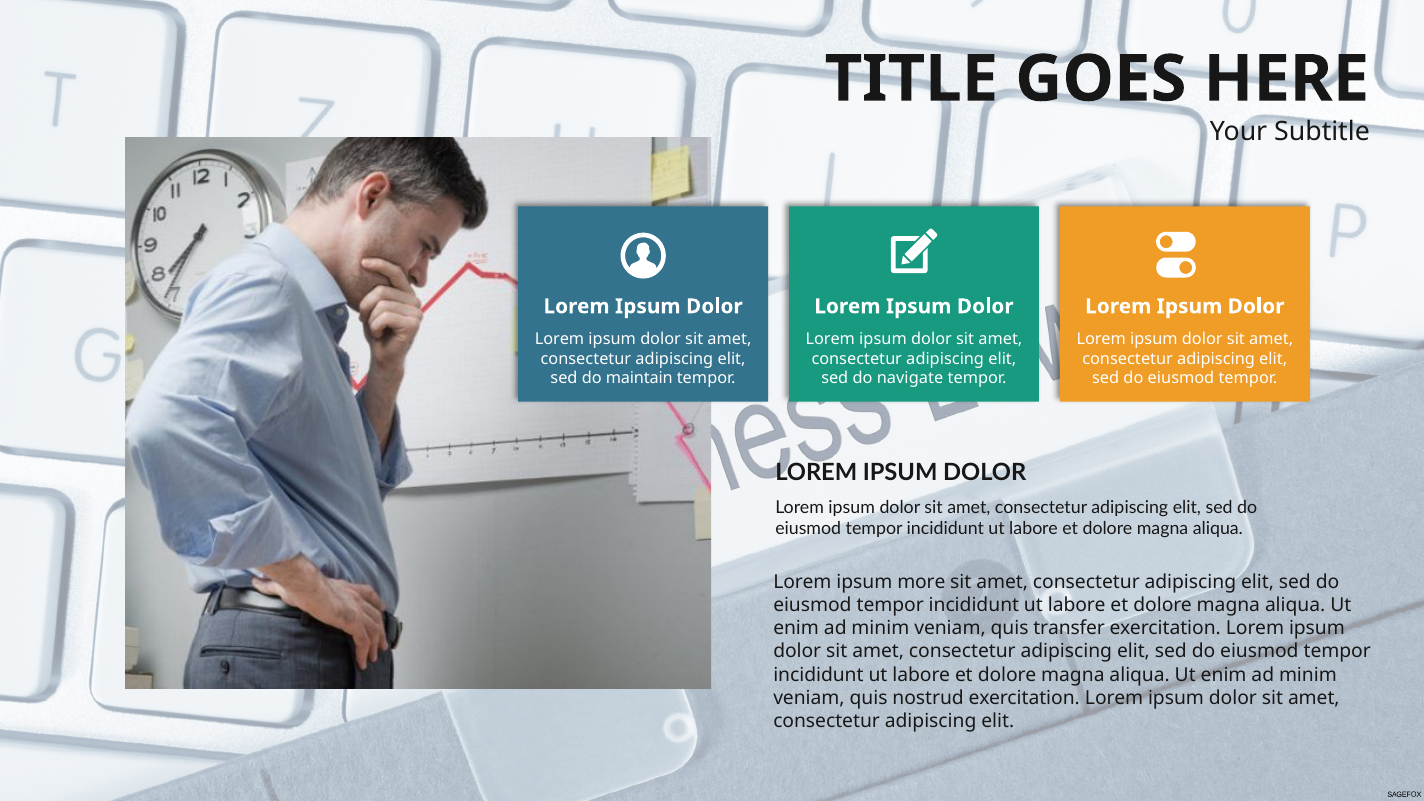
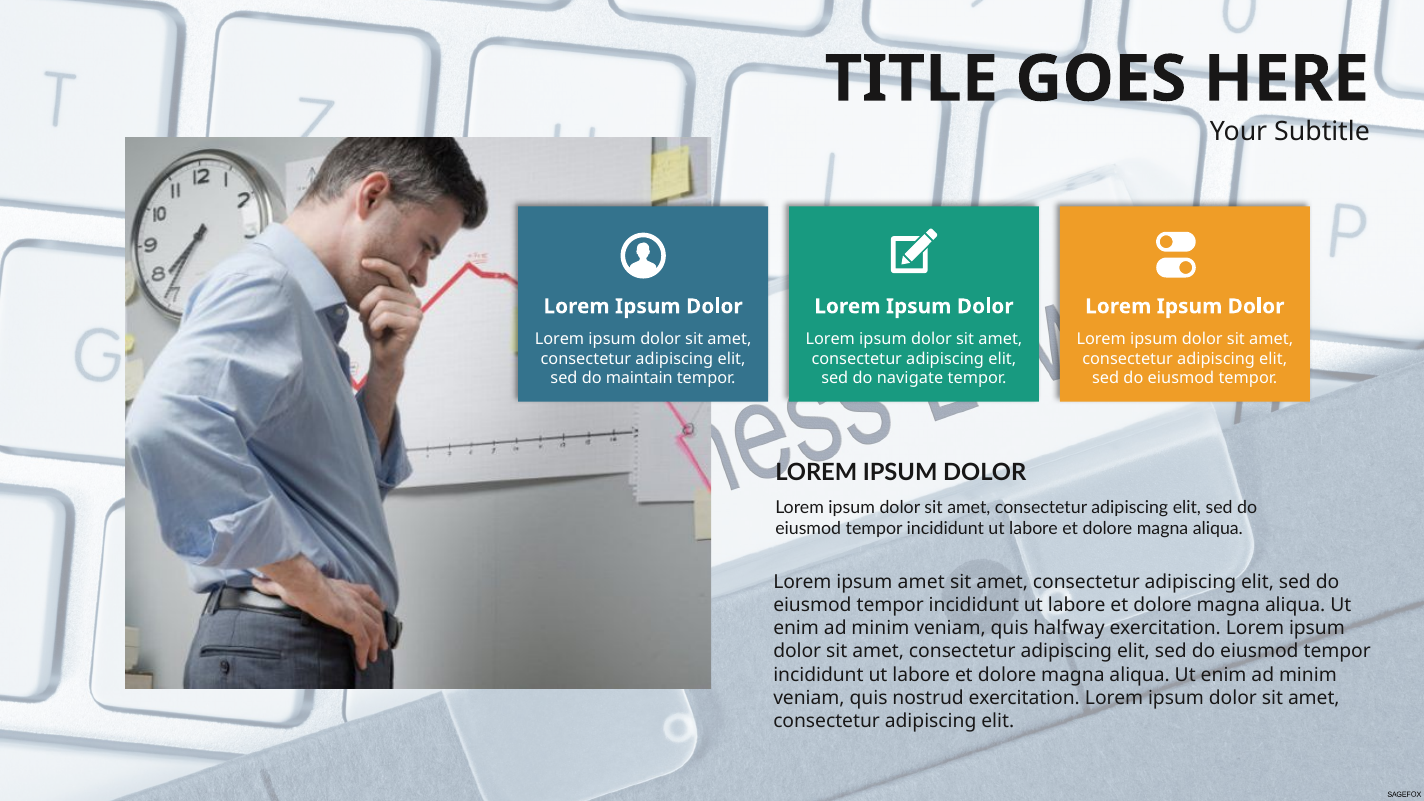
ipsum more: more -> amet
transfer: transfer -> halfway
